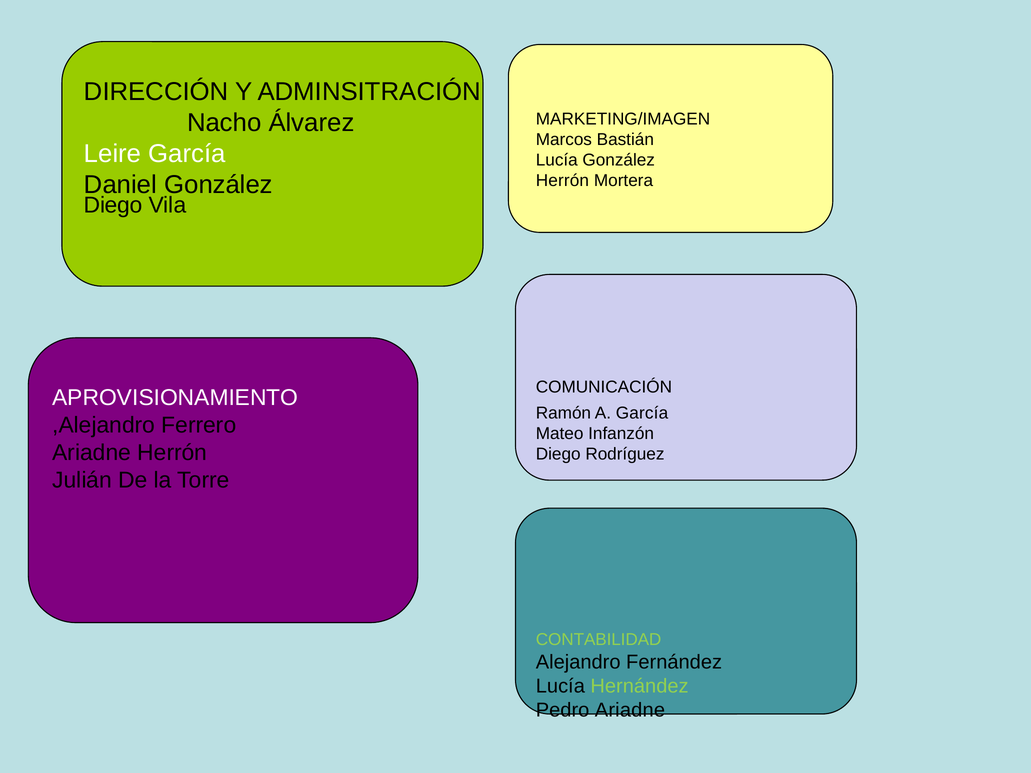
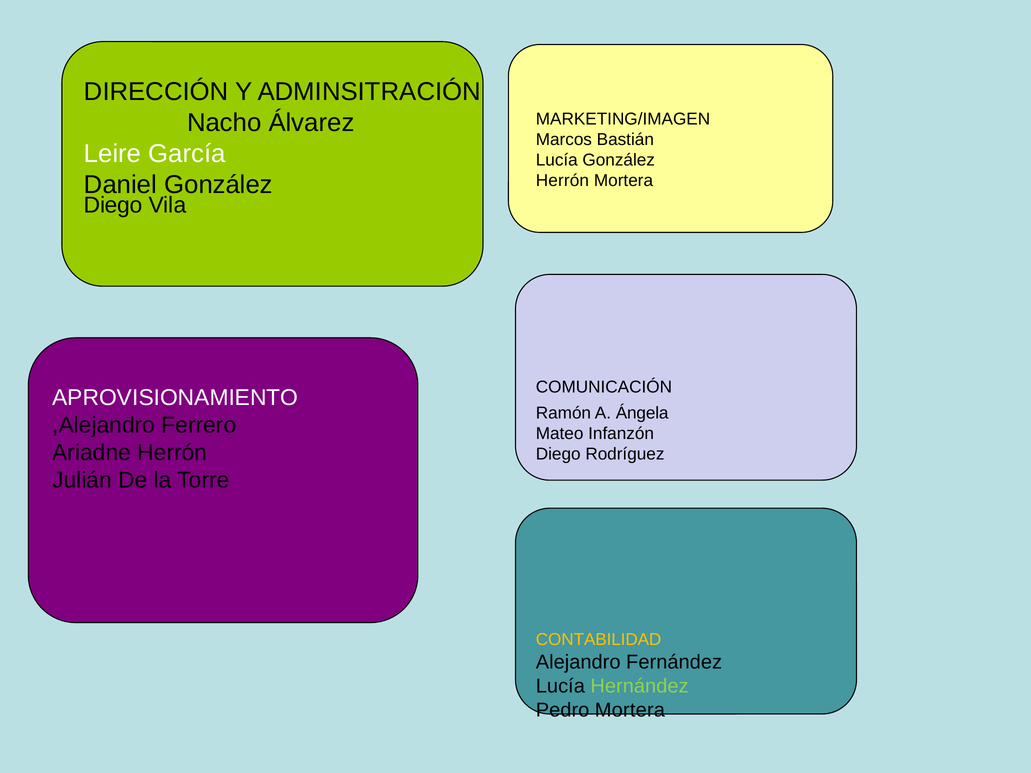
A García: García -> Ángela
CONTABILIDAD colour: light green -> yellow
Pedro Ariadne: Ariadne -> Mortera
